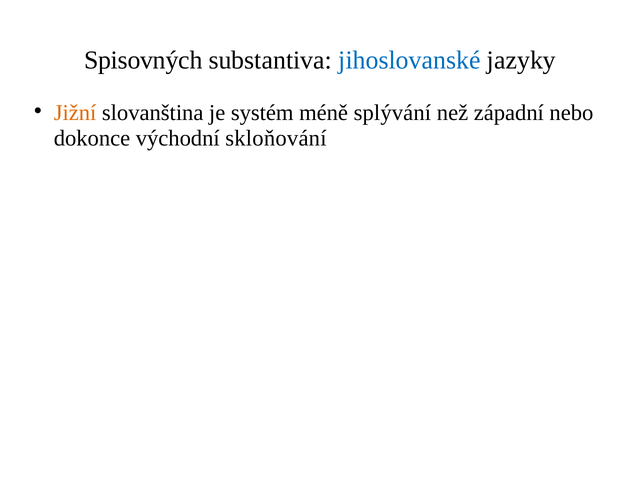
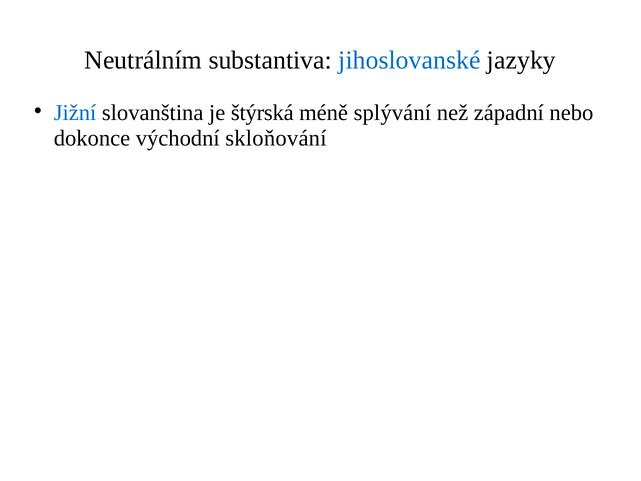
Spisovných: Spisovných -> Neutrálním
Jižní colour: orange -> blue
systém: systém -> štýrská
